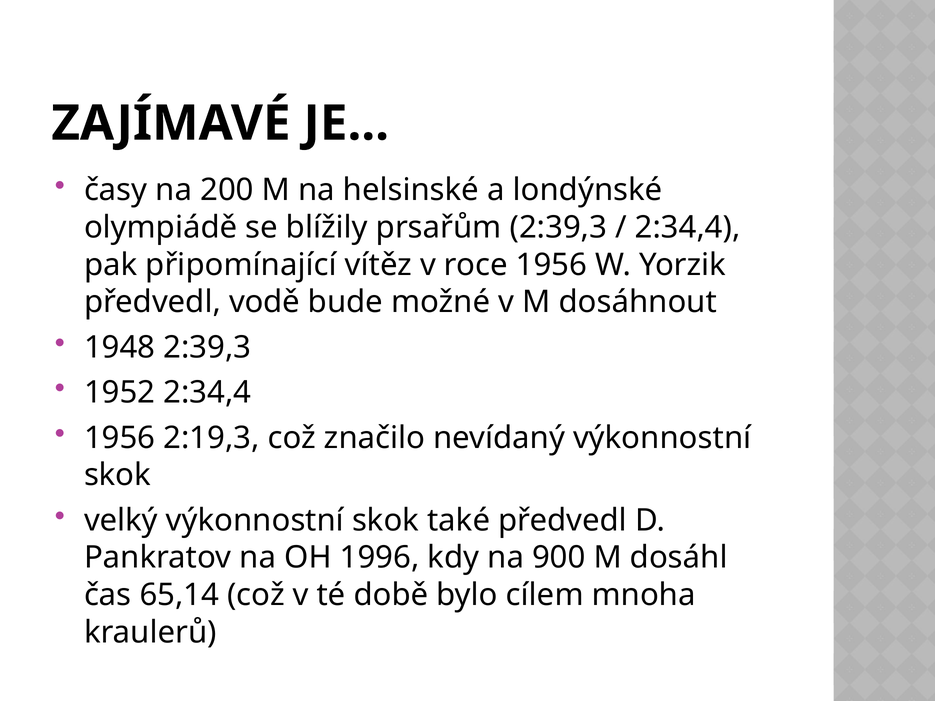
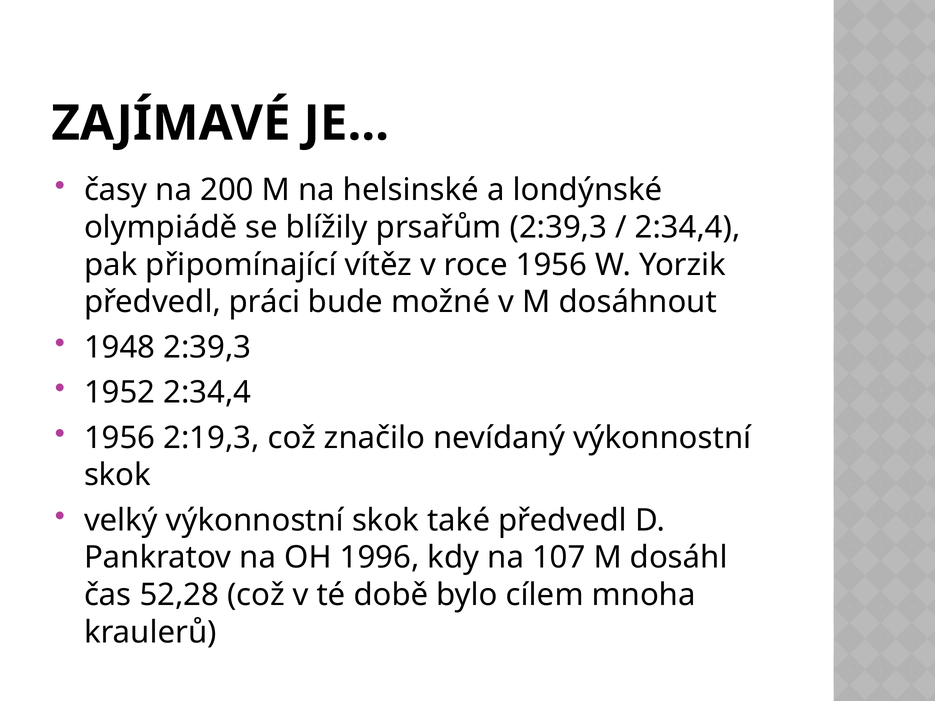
vodě: vodě -> práci
900: 900 -> 107
65,14: 65,14 -> 52,28
